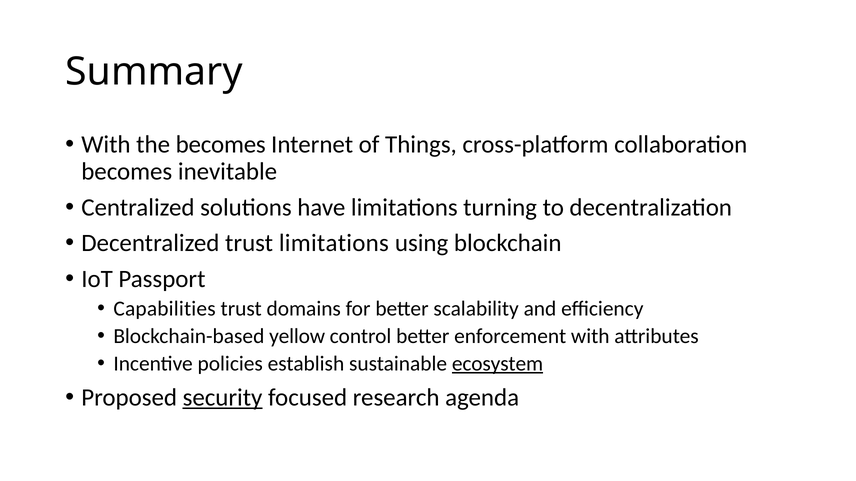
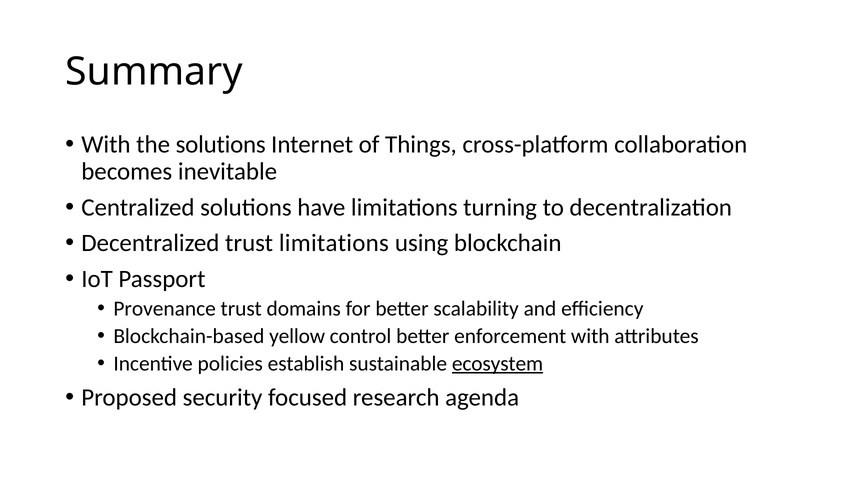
the becomes: becomes -> solutions
Capabilities: Capabilities -> Provenance
security underline: present -> none
